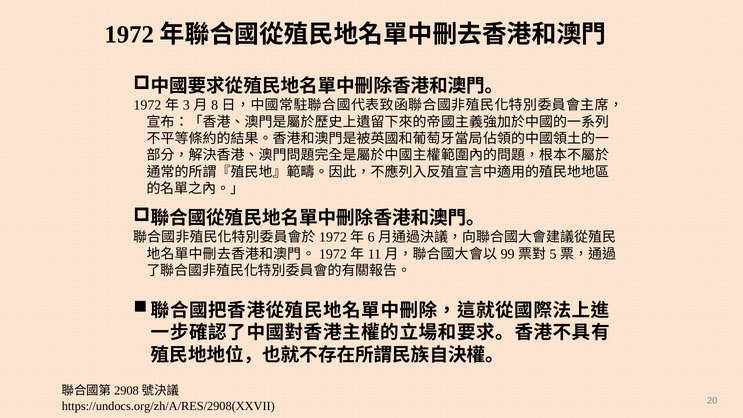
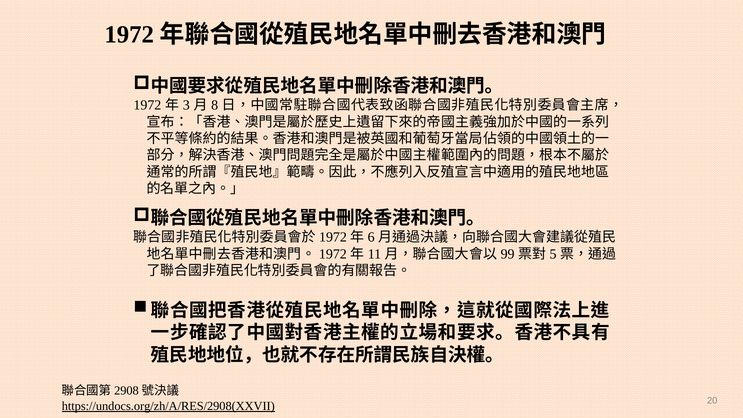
https://undocs.org/zh/A/RES/2908(XXVII underline: none -> present
